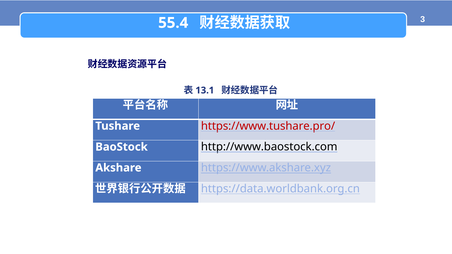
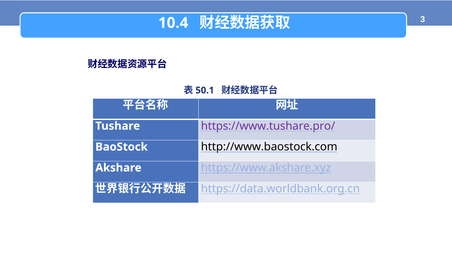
55.4: 55.4 -> 10.4
13.1: 13.1 -> 50.1
https://www.tushare.pro/ colour: red -> purple
